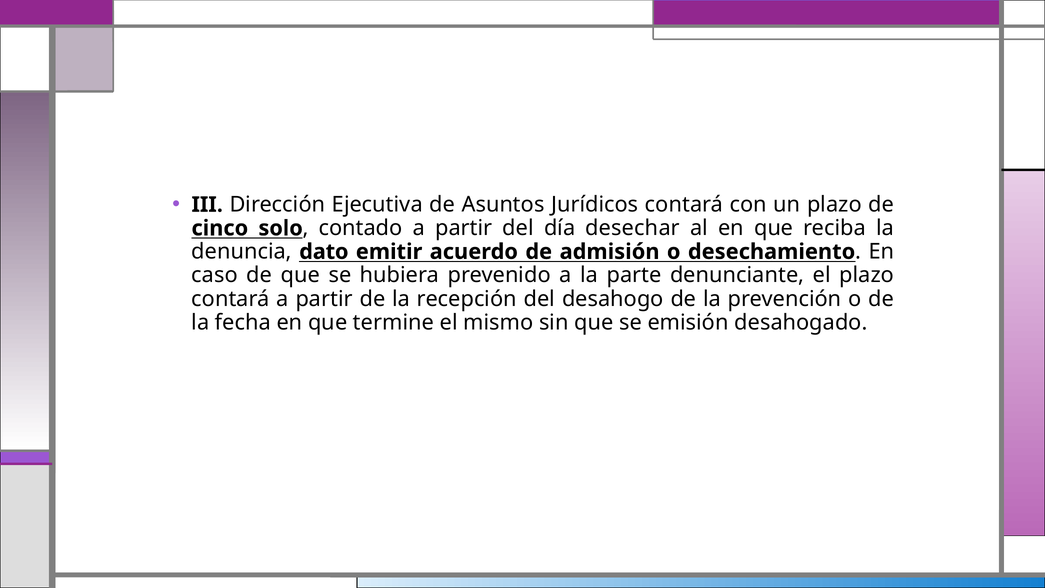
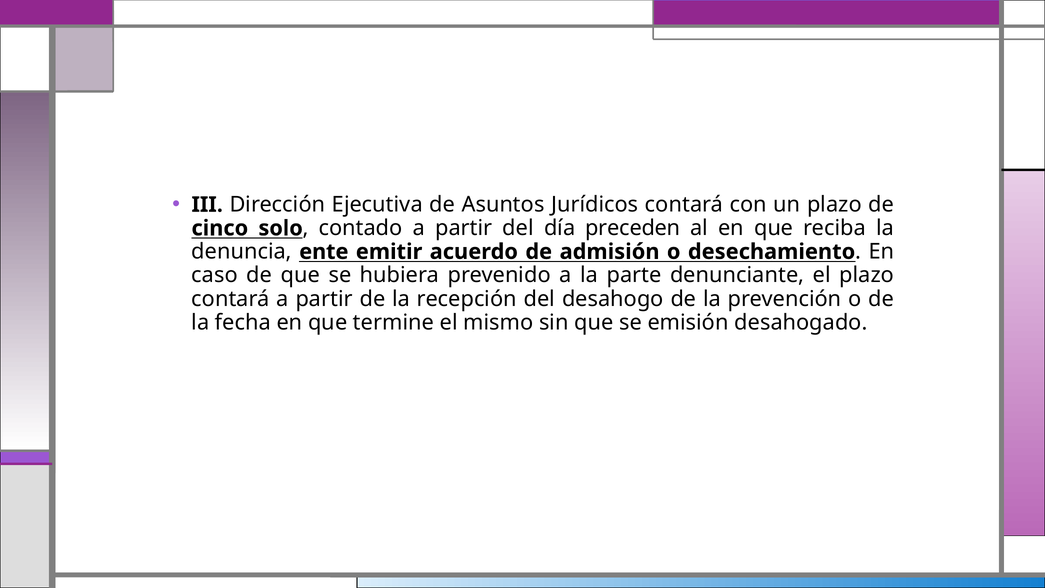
desechar: desechar -> preceden
dato: dato -> ente
